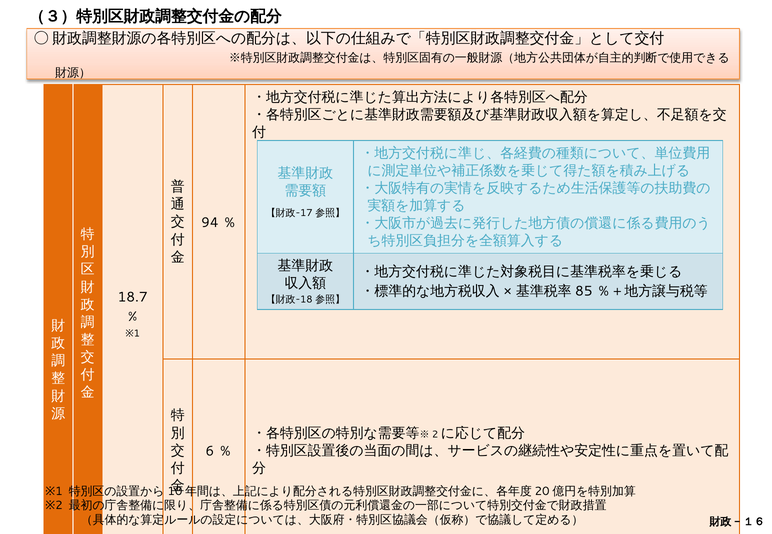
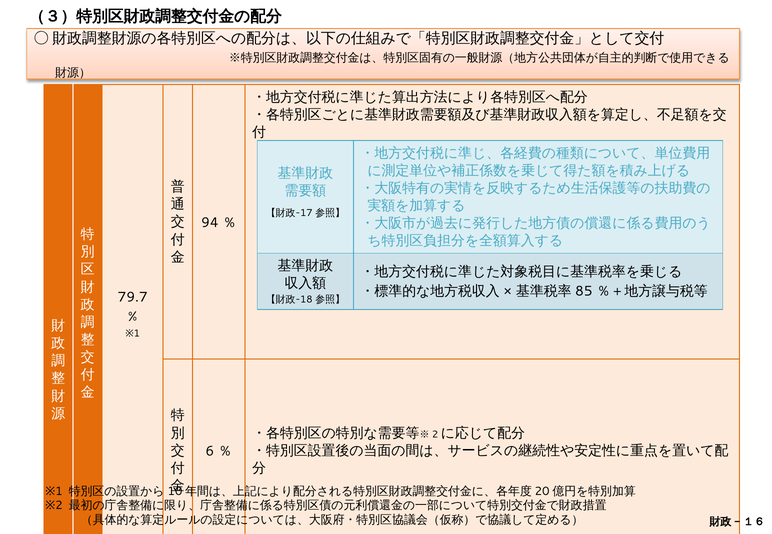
18.7: 18.7 -> 79.7
